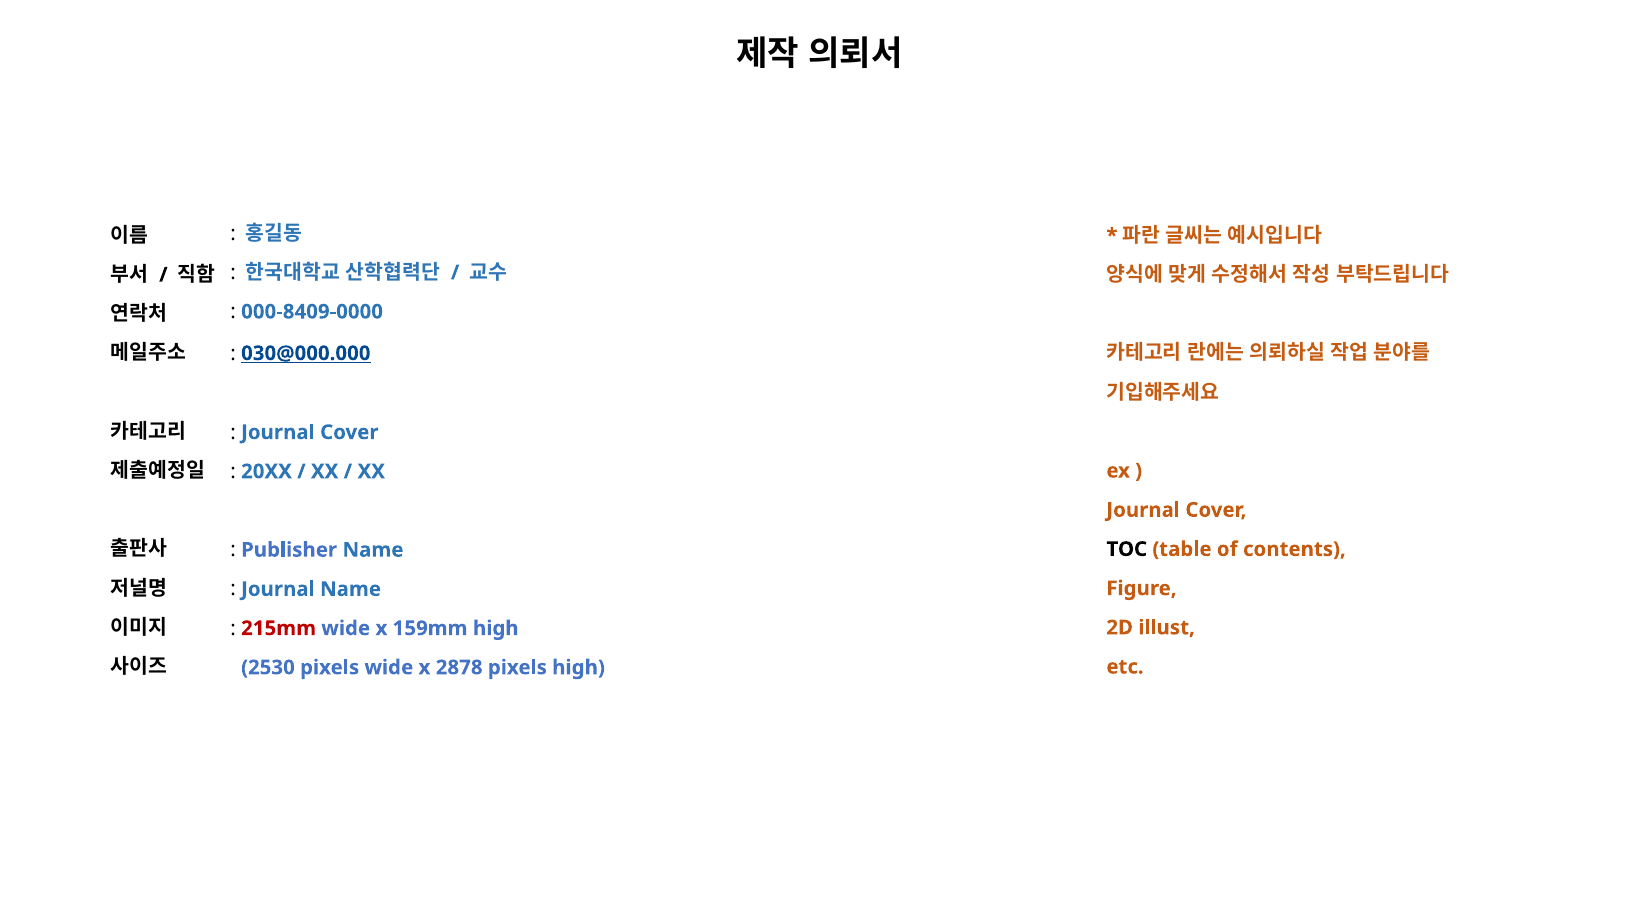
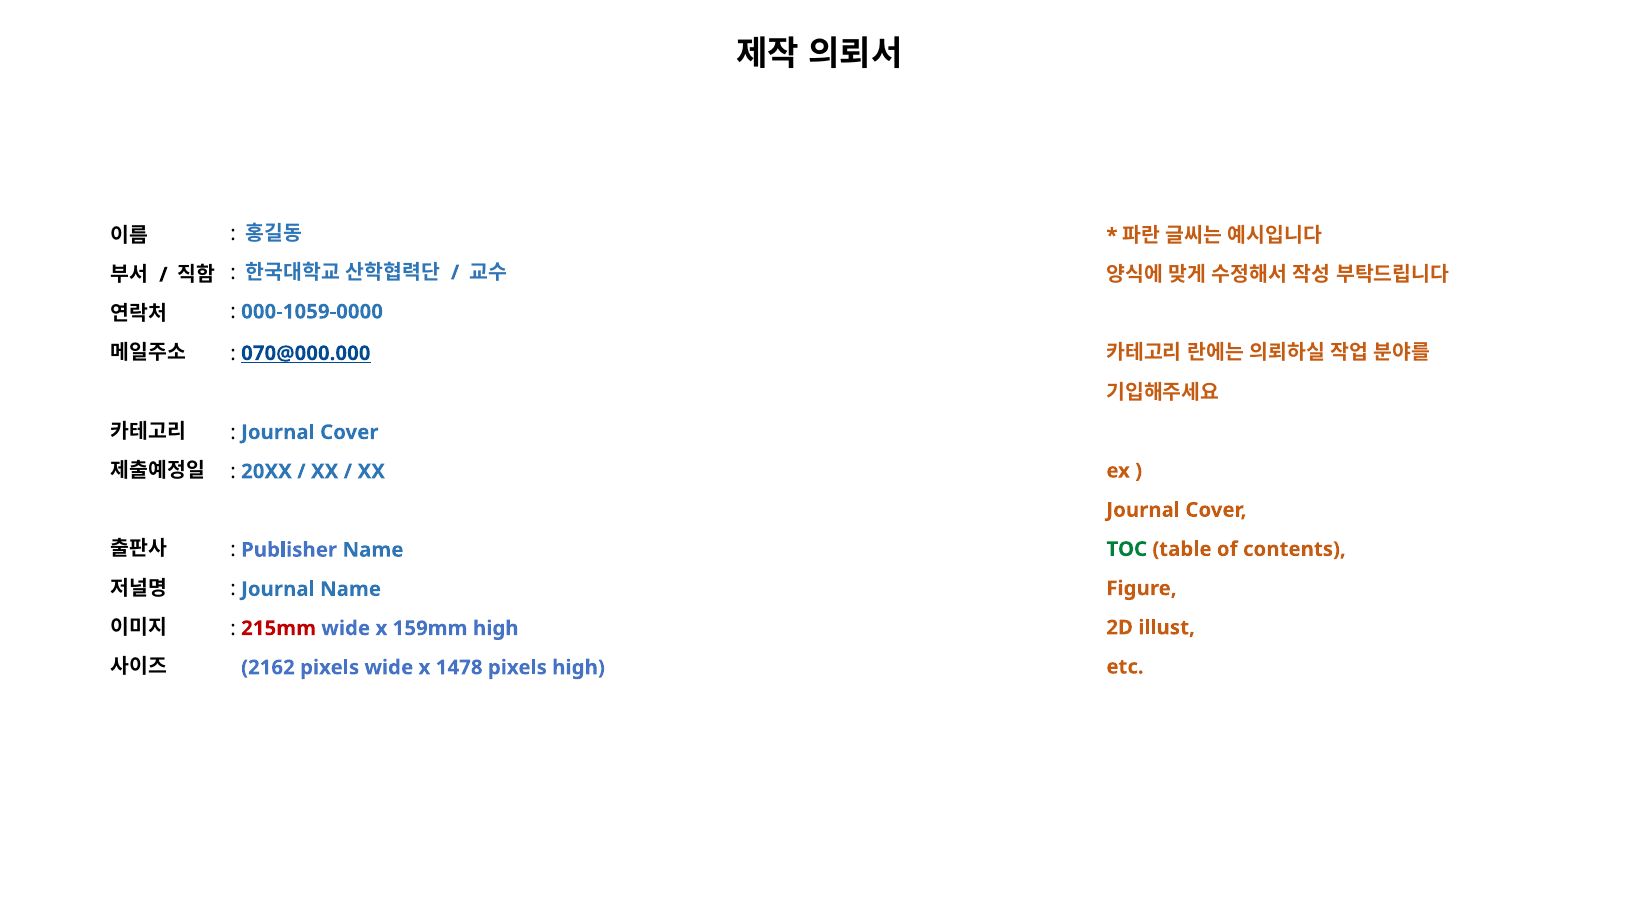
000-8409-0000: 000-8409-0000 -> 000-1059-0000
030@000.000: 030@000.000 -> 070@000.000
TOC colour: black -> green
2530: 2530 -> 2162
2878: 2878 -> 1478
